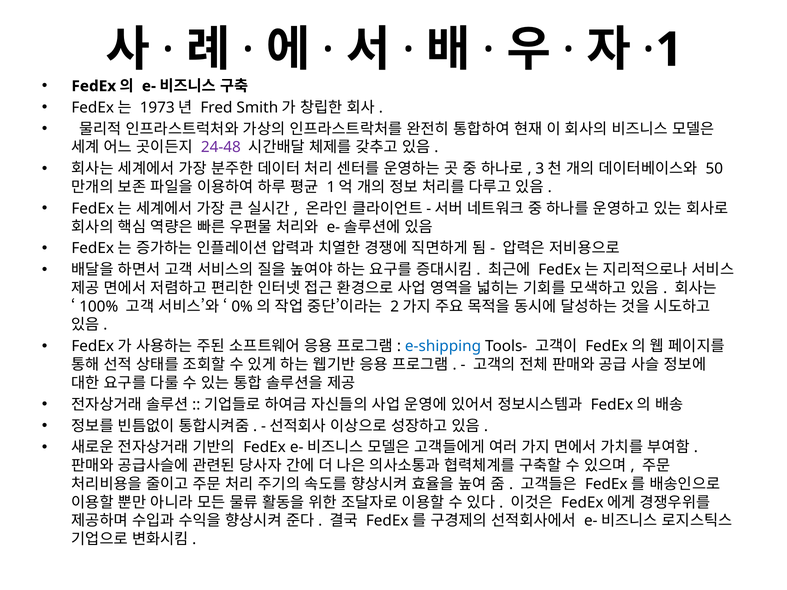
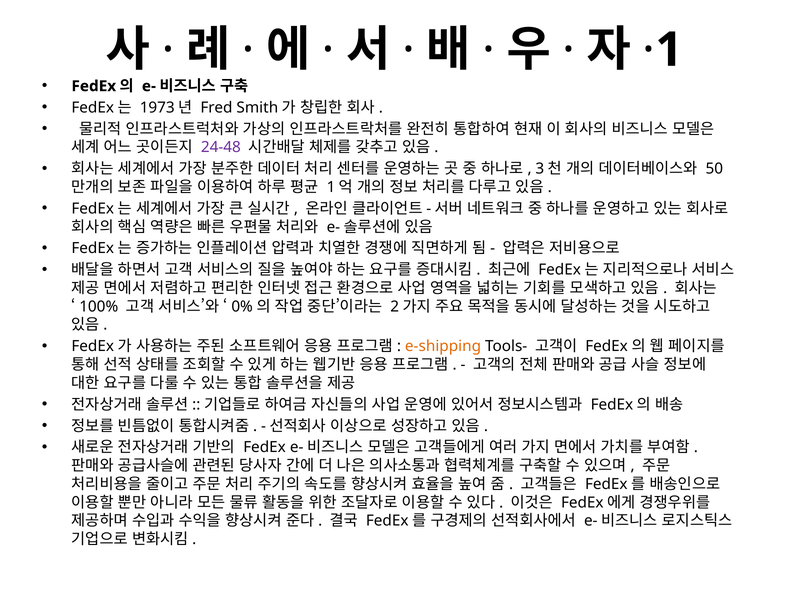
e-shipping colour: blue -> orange
